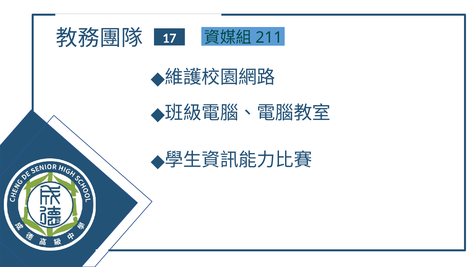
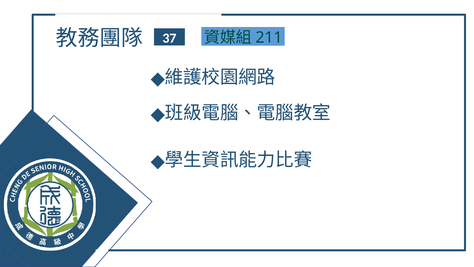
17: 17 -> 37
